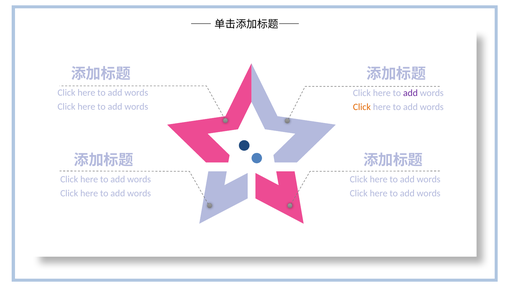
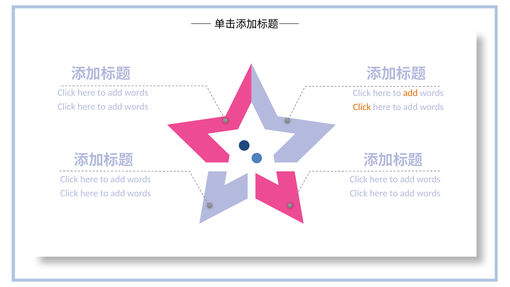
add at (410, 93) colour: purple -> orange
